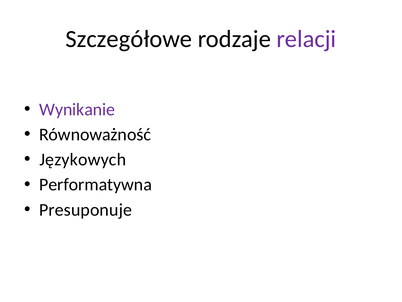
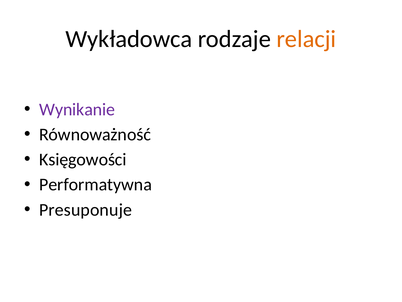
Szczegółowe: Szczegółowe -> Wykładowca
relacji colour: purple -> orange
Językowych: Językowych -> Księgowości
